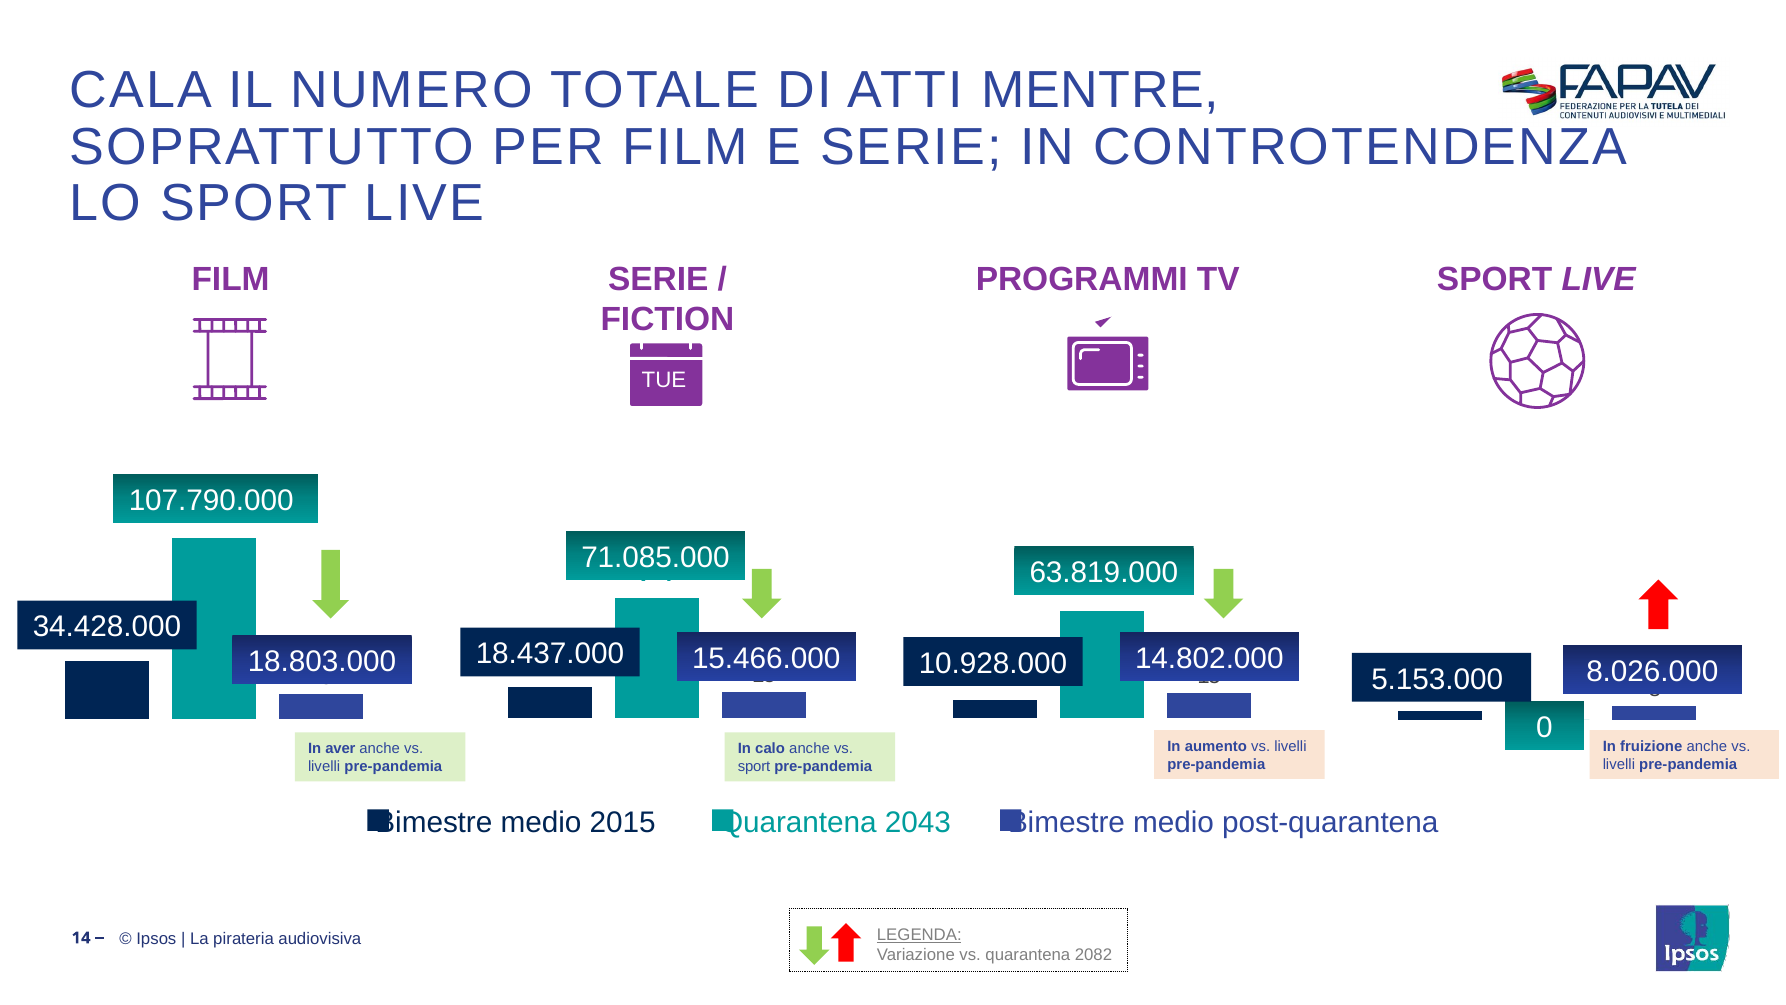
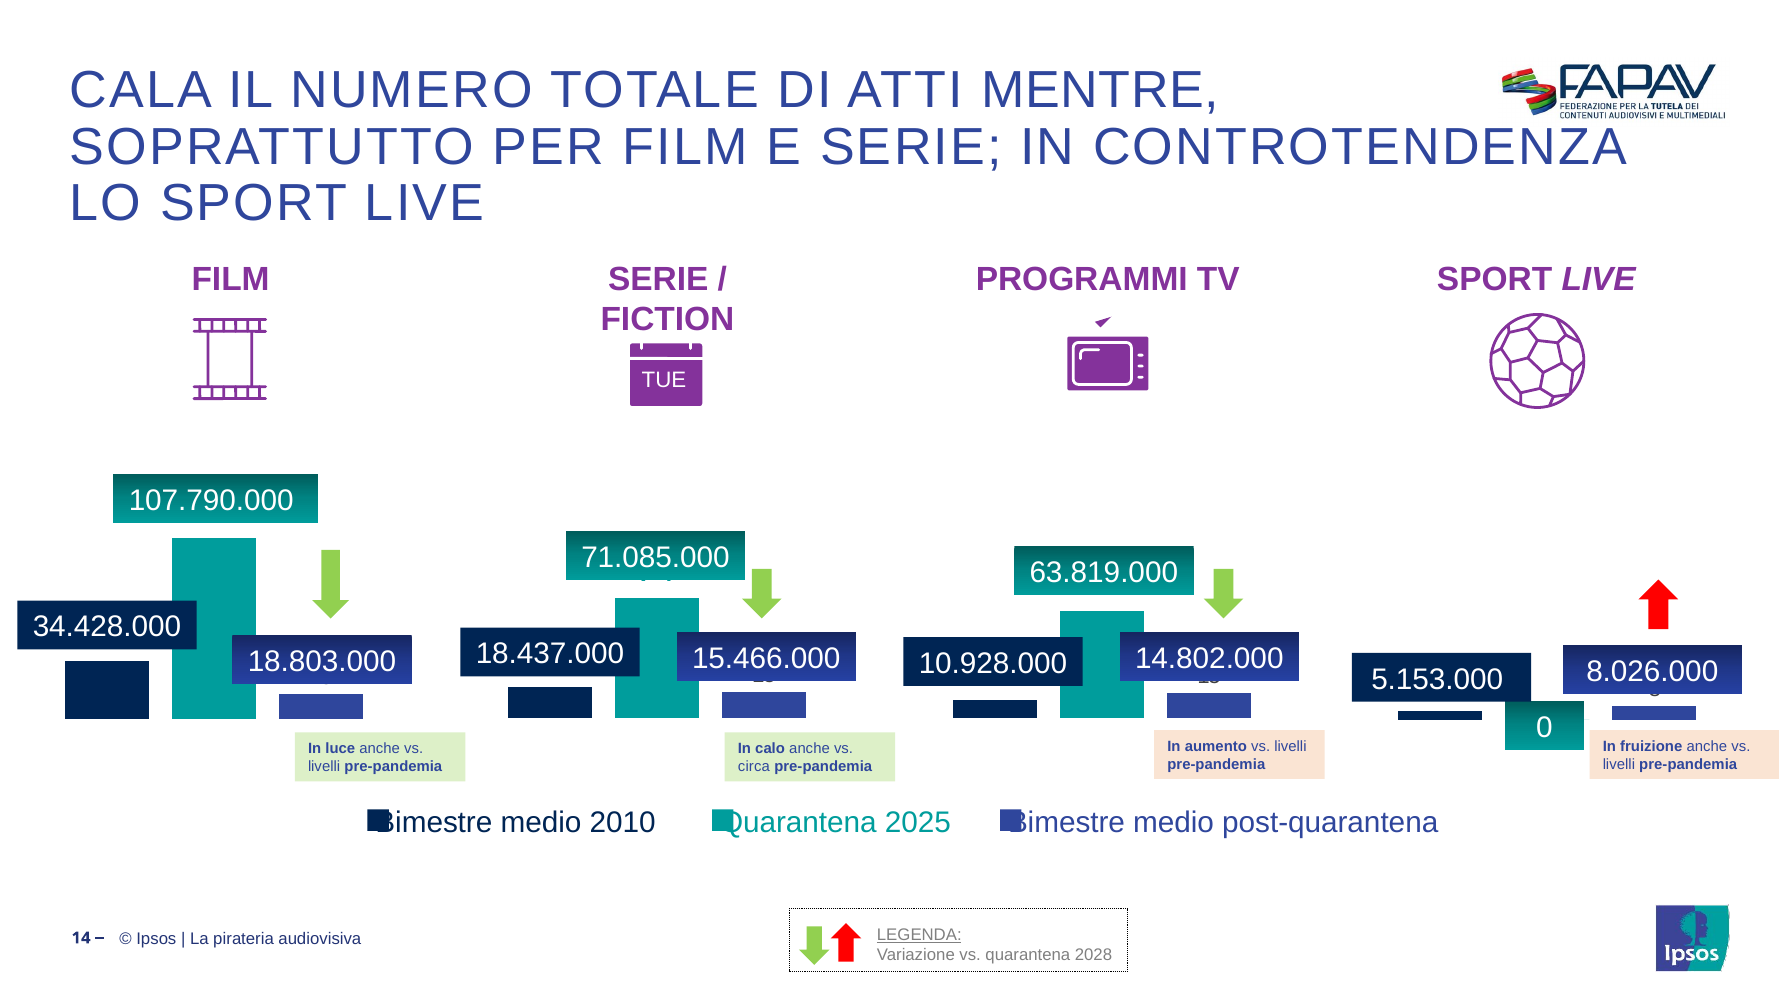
aver: aver -> luce
sport at (754, 767): sport -> circa
2015: 2015 -> 2010
2043: 2043 -> 2025
2082: 2082 -> 2028
